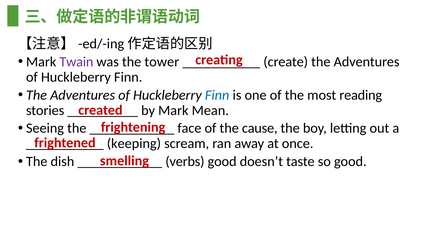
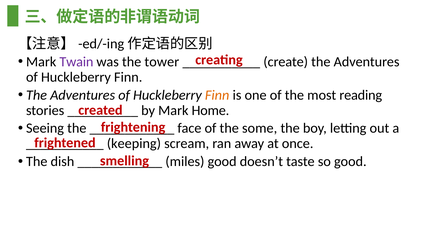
Finn at (217, 95) colour: blue -> orange
Mean: Mean -> Home
cause: cause -> some
verbs: verbs -> miles
